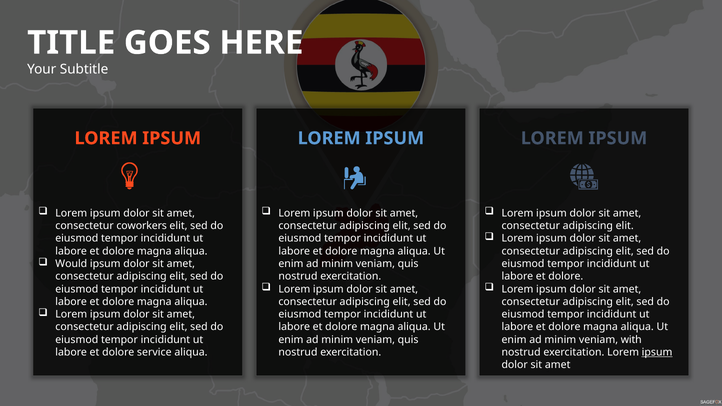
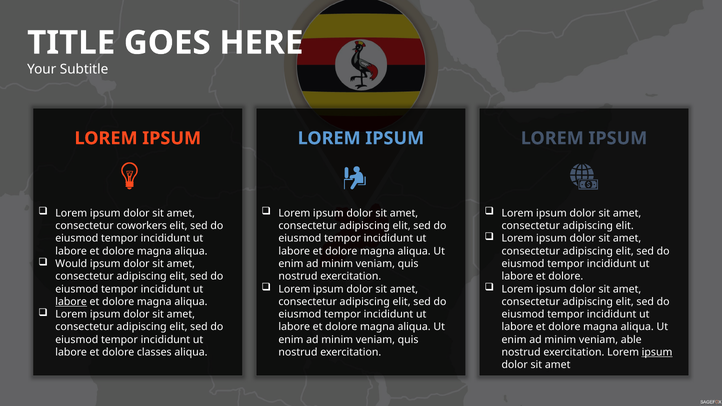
labore at (71, 302) underline: none -> present
with: with -> able
service: service -> classes
